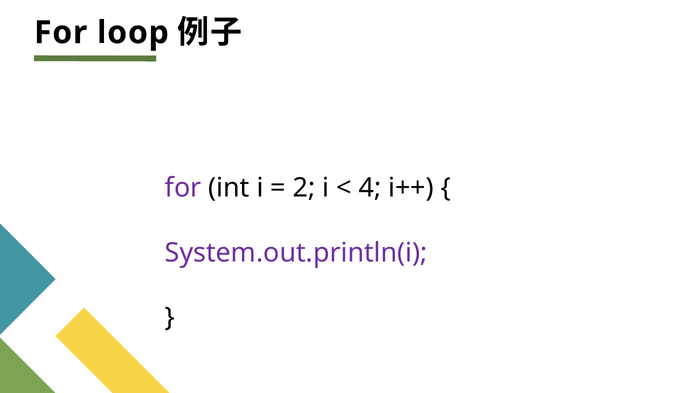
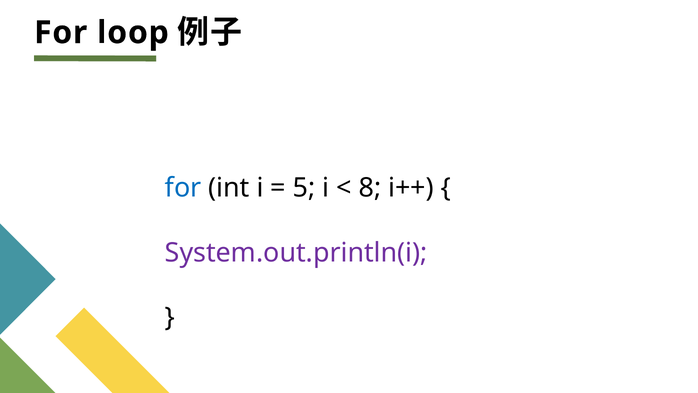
for at (183, 188) colour: purple -> blue
2: 2 -> 5
4: 4 -> 8
